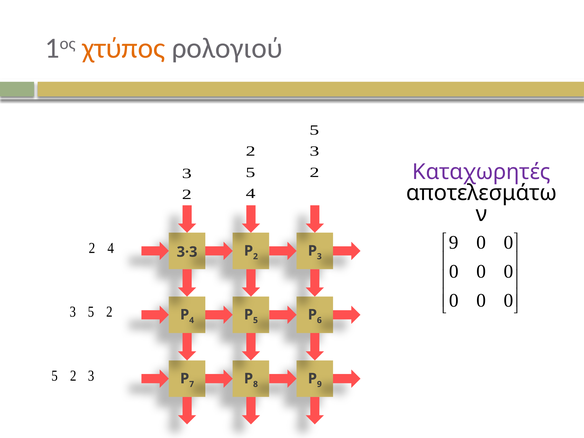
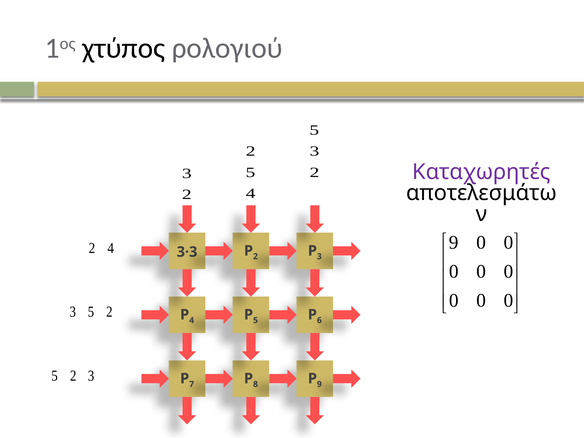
χτύπος colour: orange -> black
